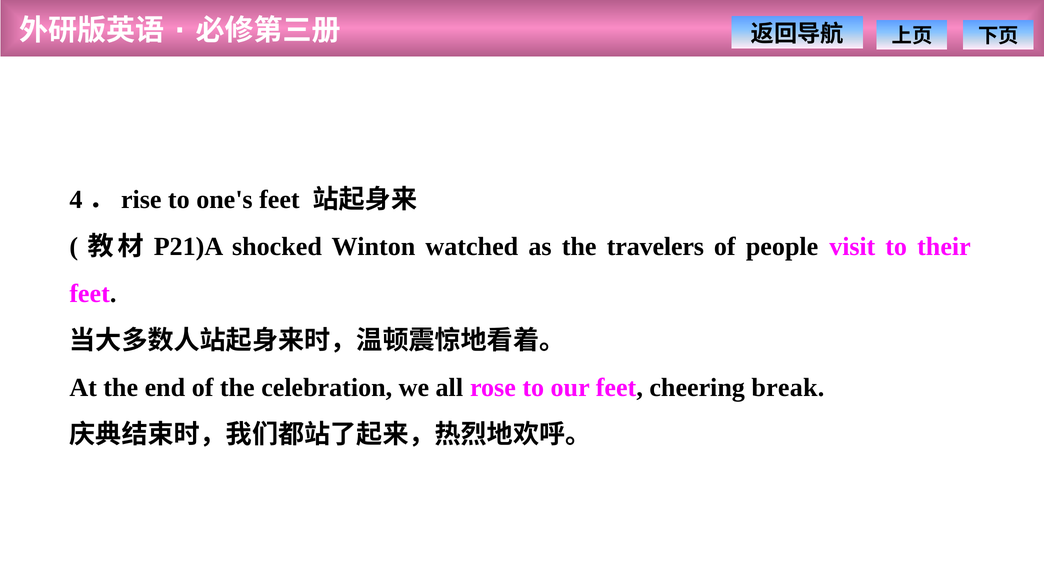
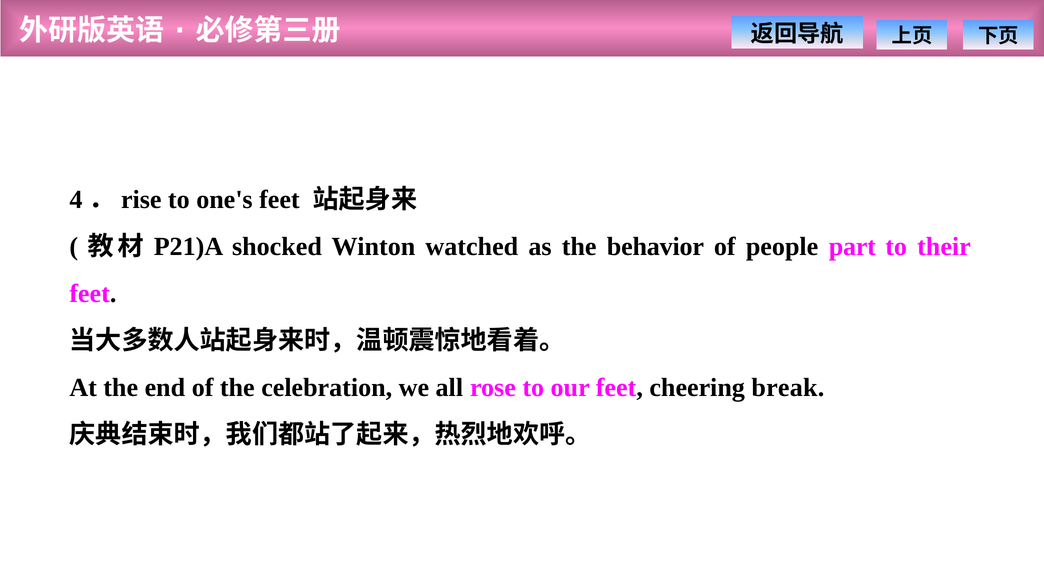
travelers: travelers -> behavior
visit: visit -> part
